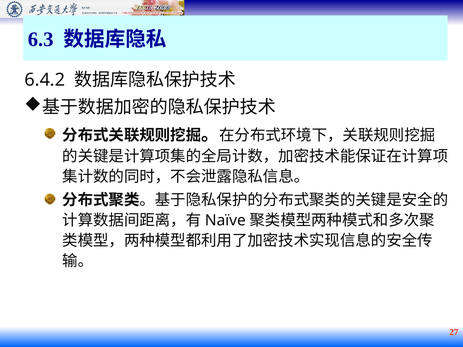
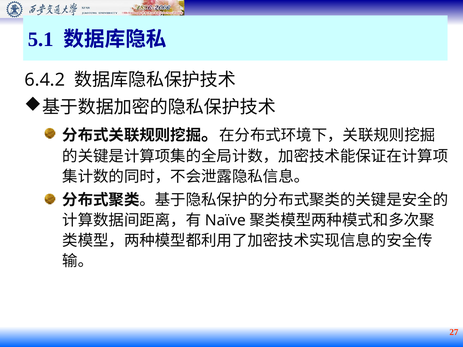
6.3: 6.3 -> 5.1
